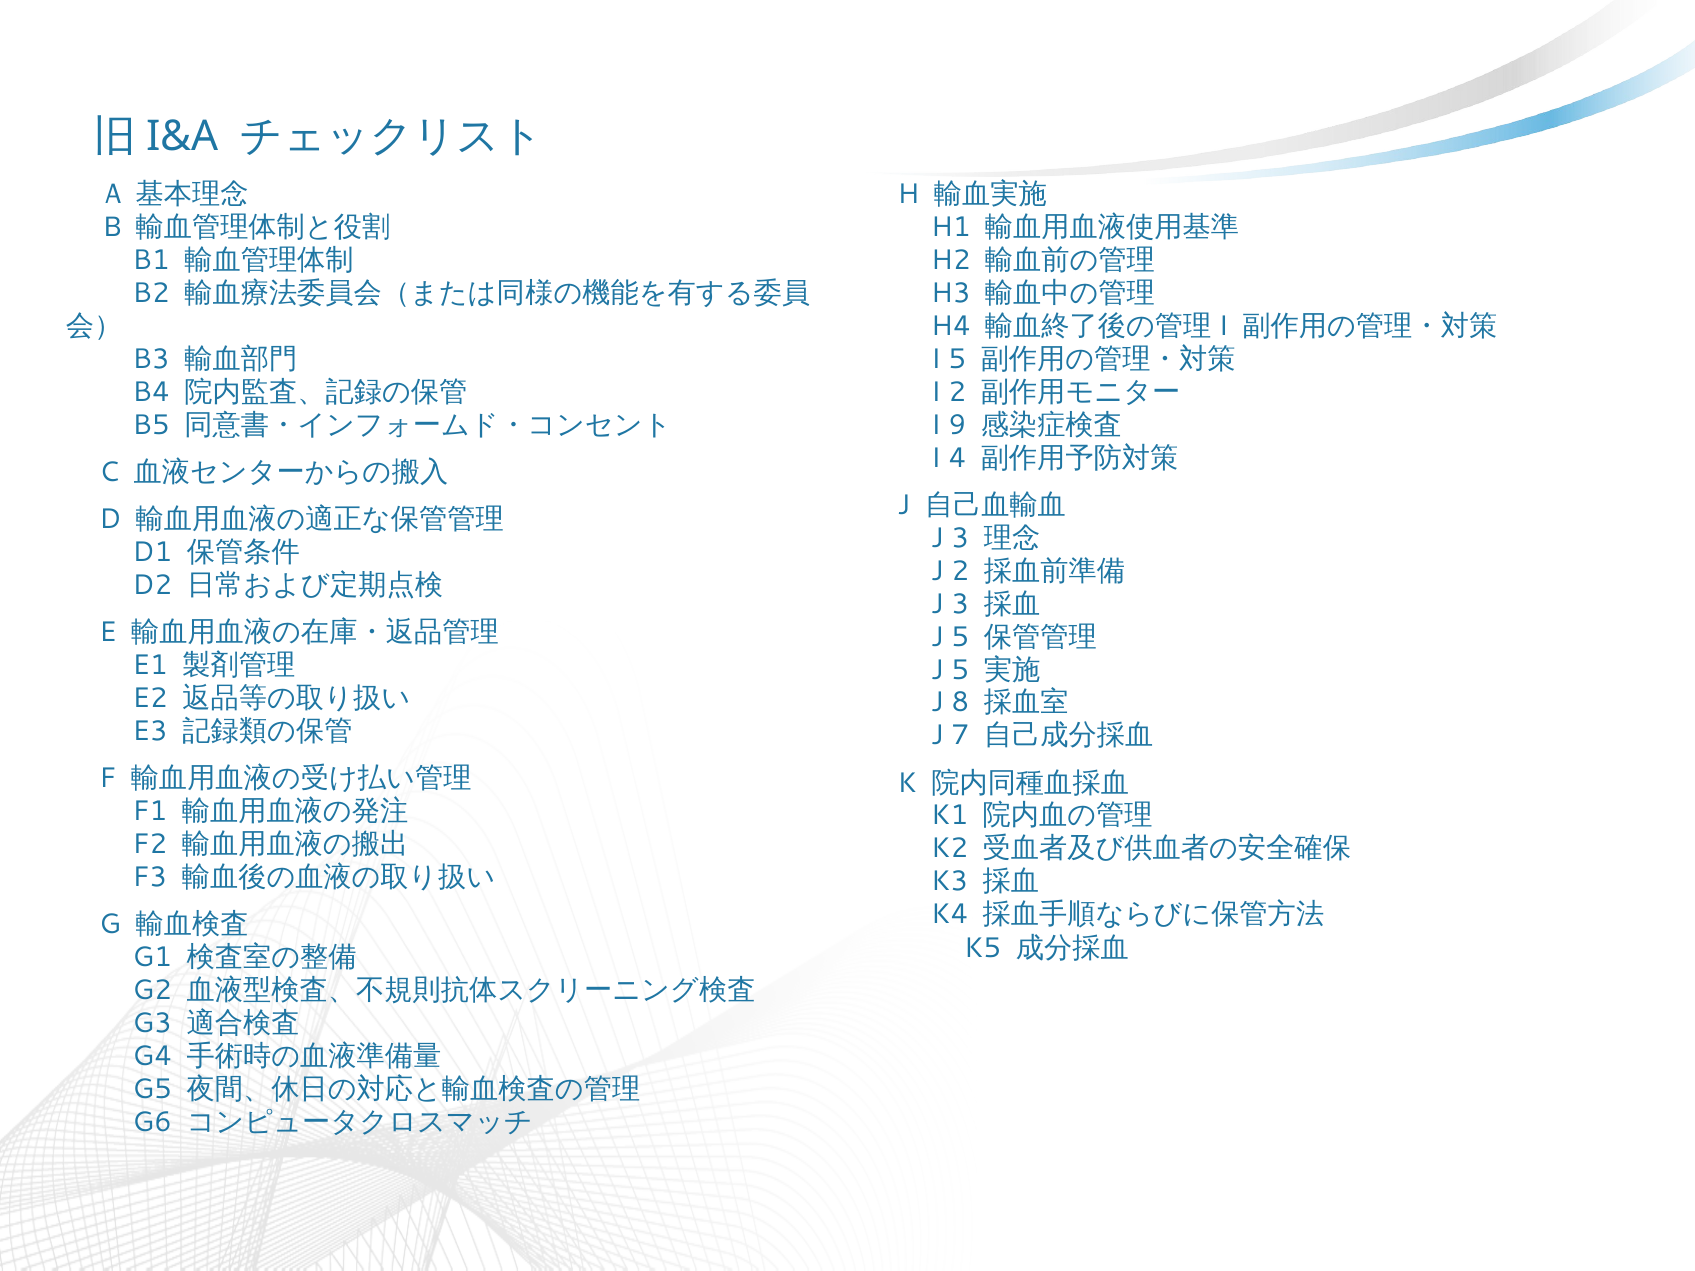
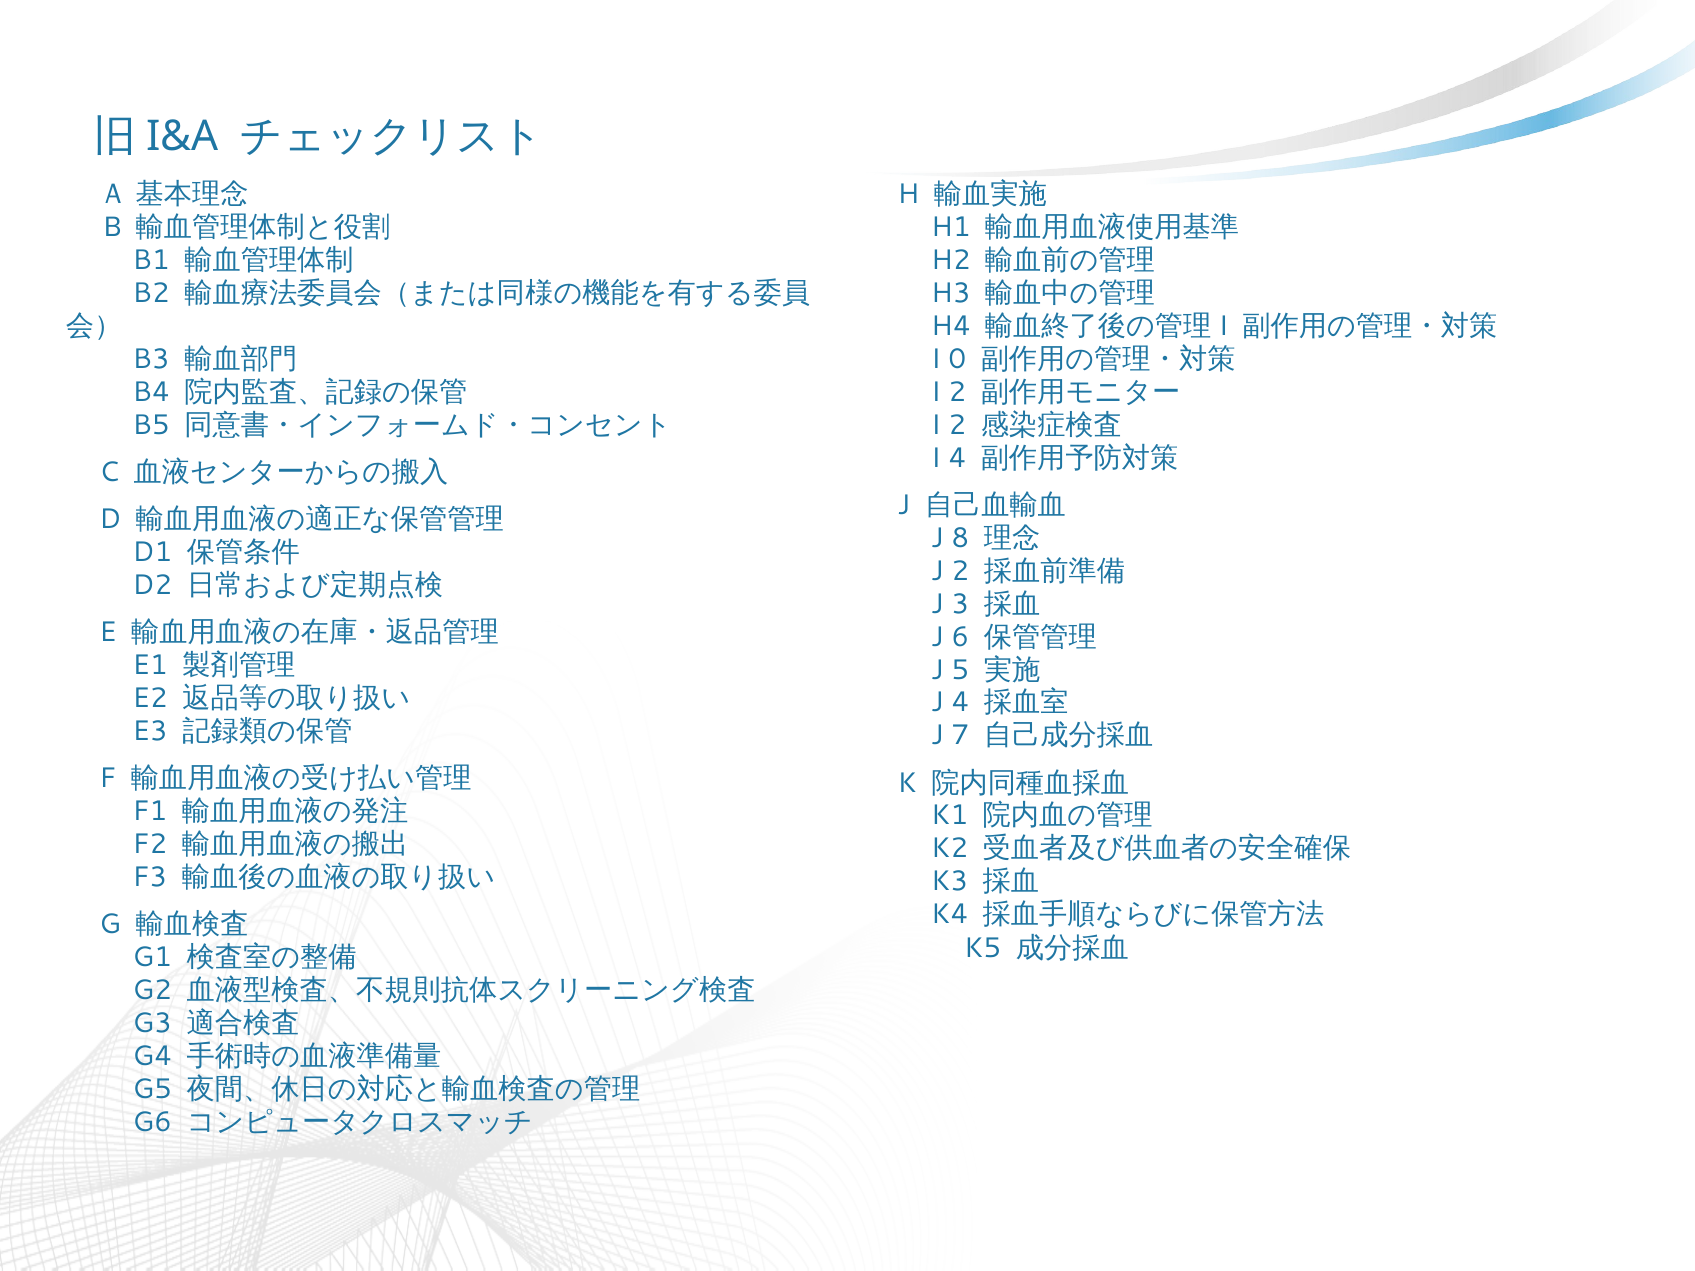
I 5: 5 -> 0
9 at (957, 425): 9 -> 2
3 at (960, 538): 3 -> 8
5 at (960, 637): 5 -> 6
J 8: 8 -> 4
